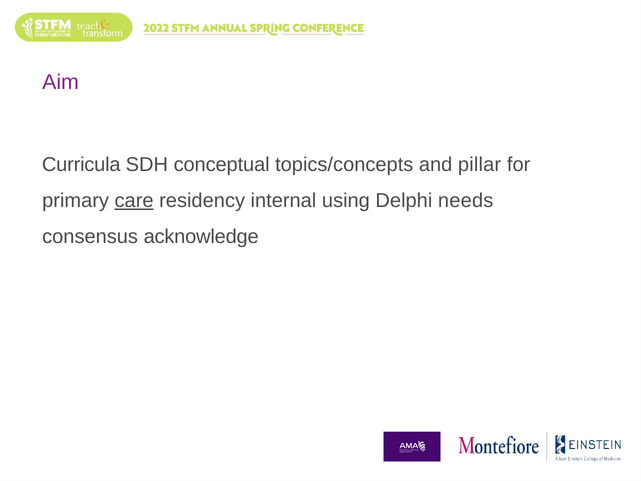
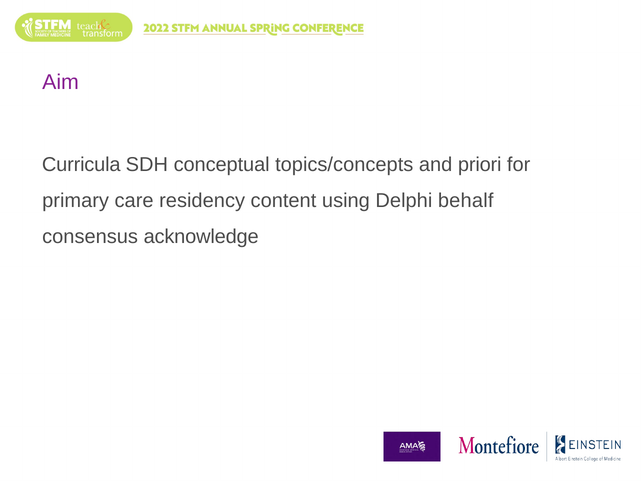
pillar: pillar -> priori
care underline: present -> none
internal: internal -> content
needs: needs -> behalf
